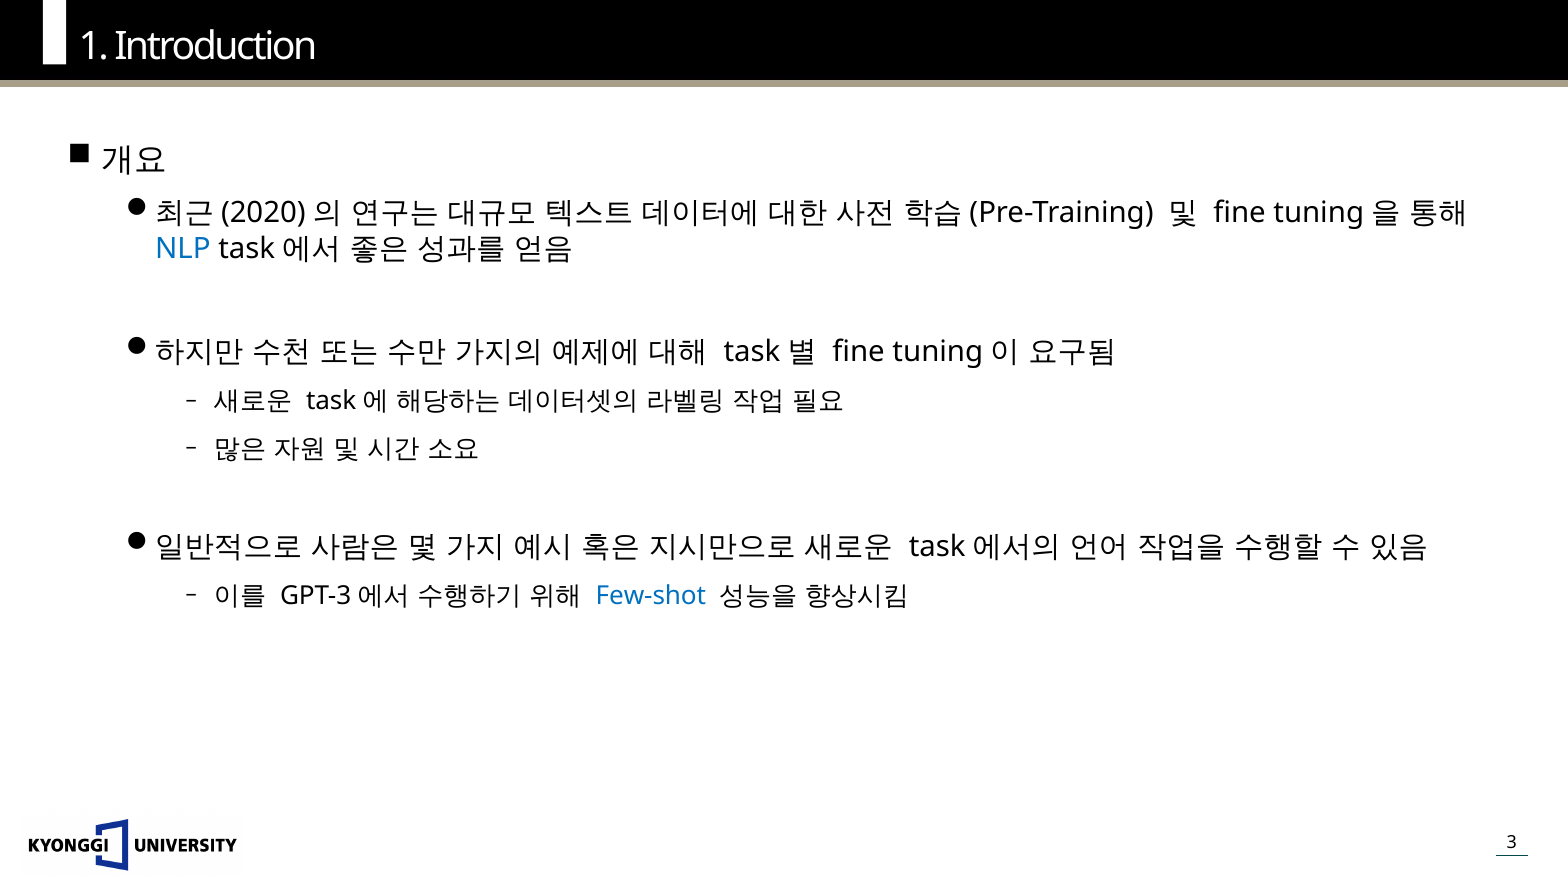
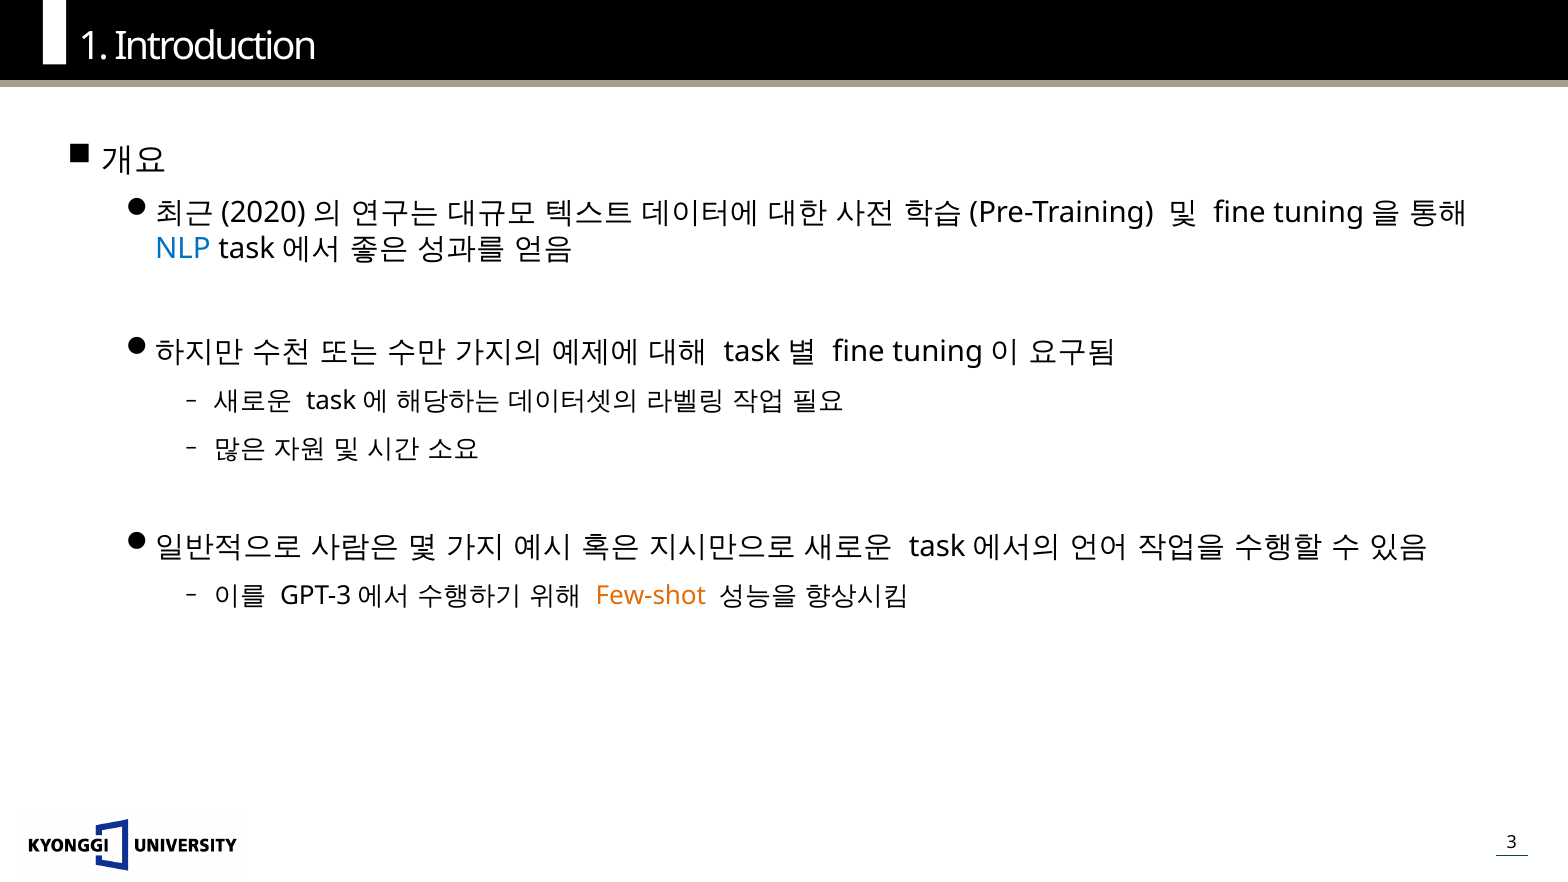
Few-shot colour: blue -> orange
